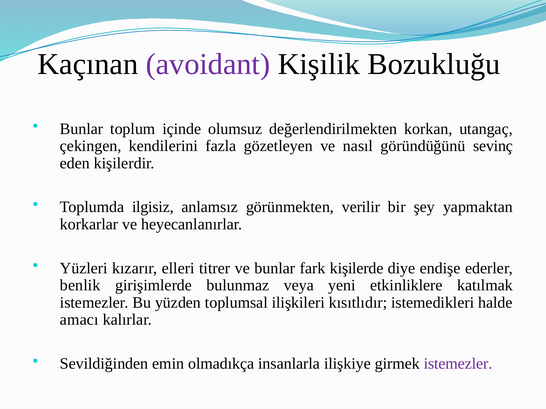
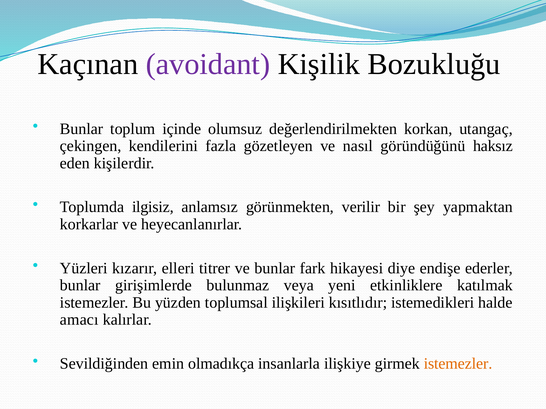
sevinç: sevinç -> haksız
kişilerde: kişilerde -> hikayesi
benlik at (80, 286): benlik -> bunlar
istemezler at (458, 364) colour: purple -> orange
